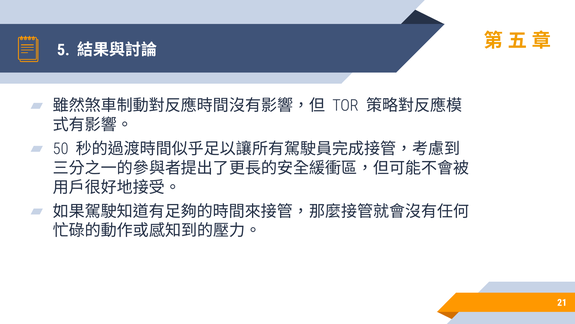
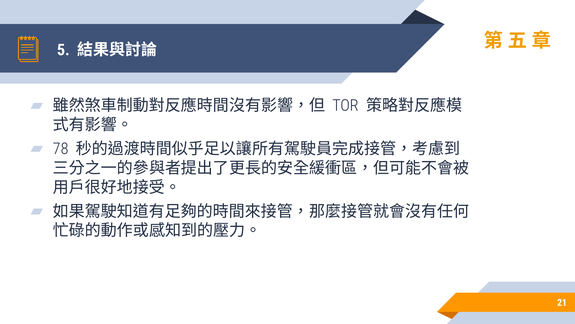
50: 50 -> 78
